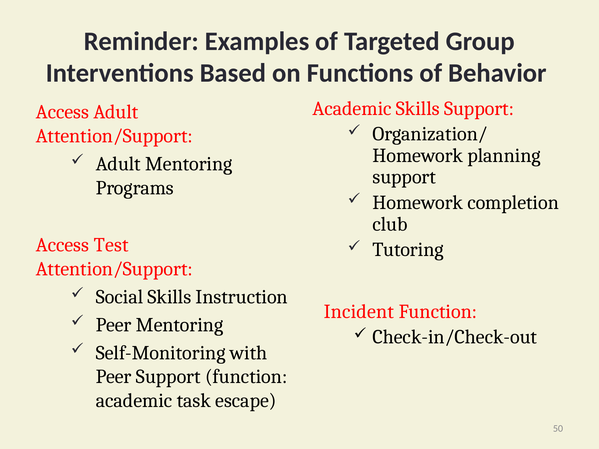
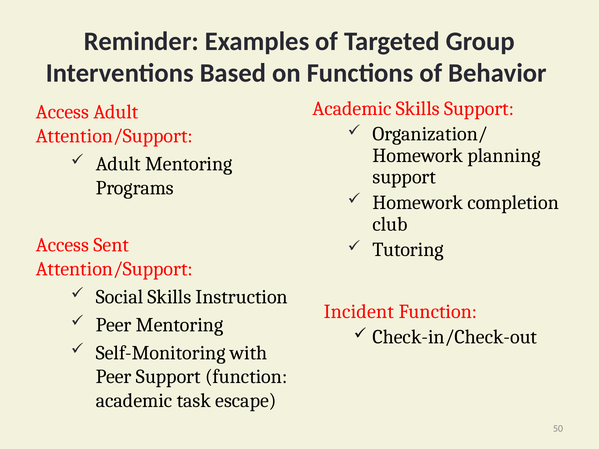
Test: Test -> Sent
